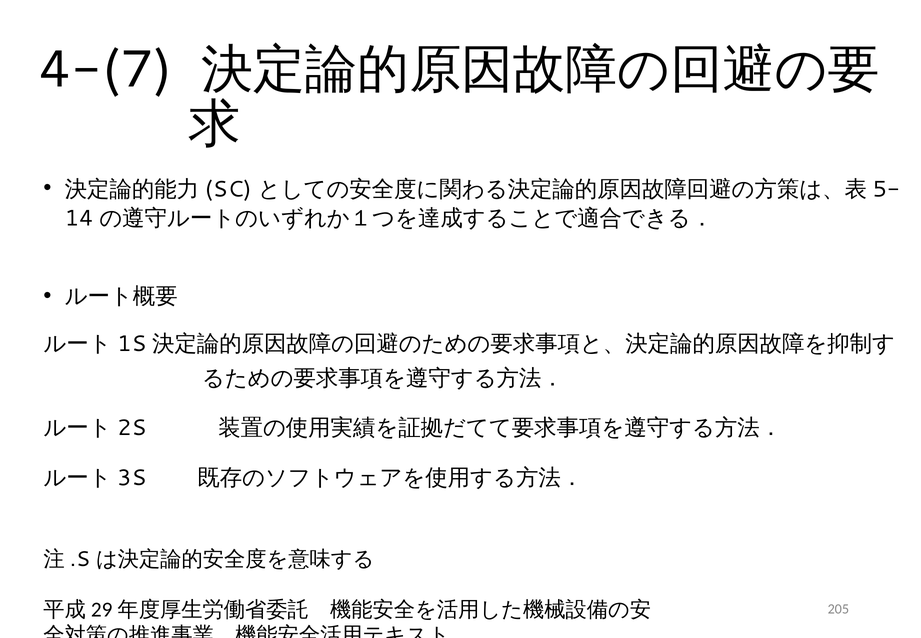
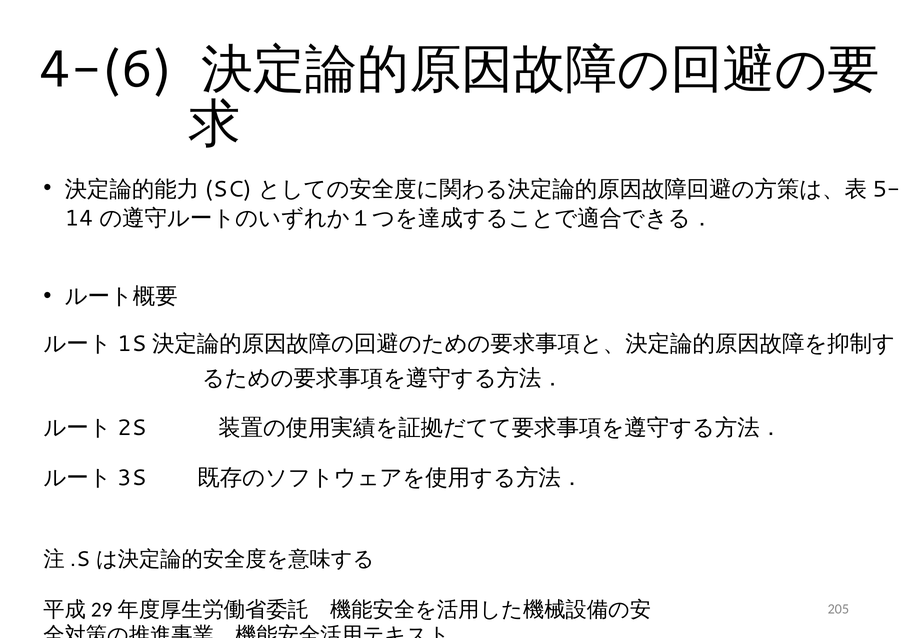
4-(7: 4-(7 -> 4-(6
